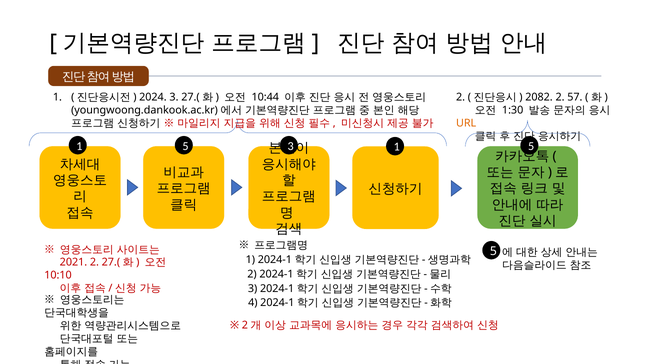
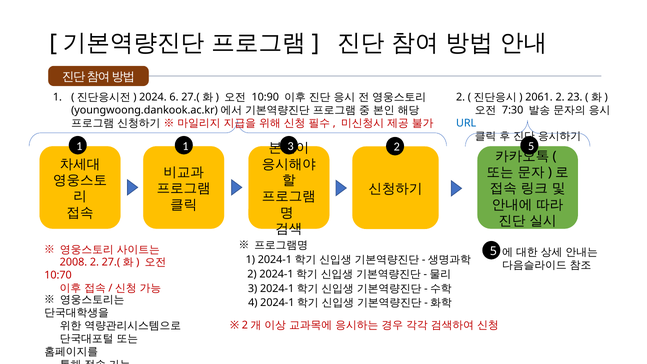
2024 3: 3 -> 6
10:44: 10:44 -> 10:90
2082: 2082 -> 2061
57: 57 -> 23
1:30: 1:30 -> 7:30
URL colour: orange -> blue
5 at (186, 146): 5 -> 1
1 at (397, 147): 1 -> 2
2021: 2021 -> 2008
10:10: 10:10 -> 10:70
